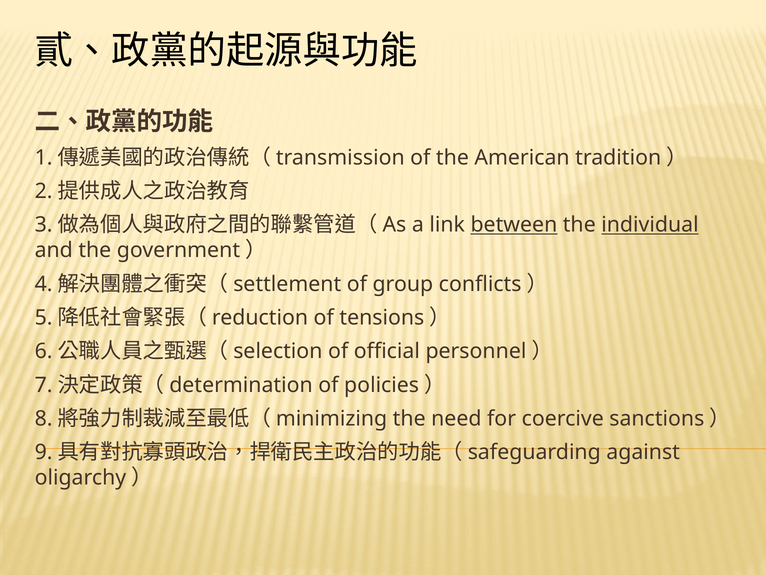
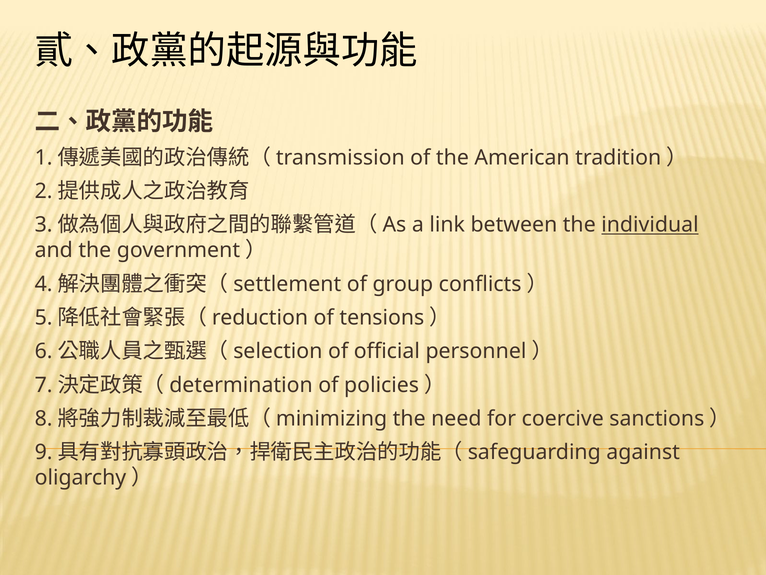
between underline: present -> none
